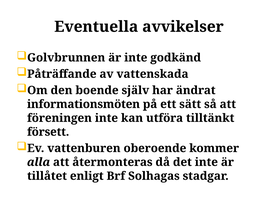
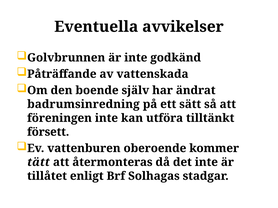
informationsmöten: informationsmöten -> badrumsinredning
alla: alla -> tätt
